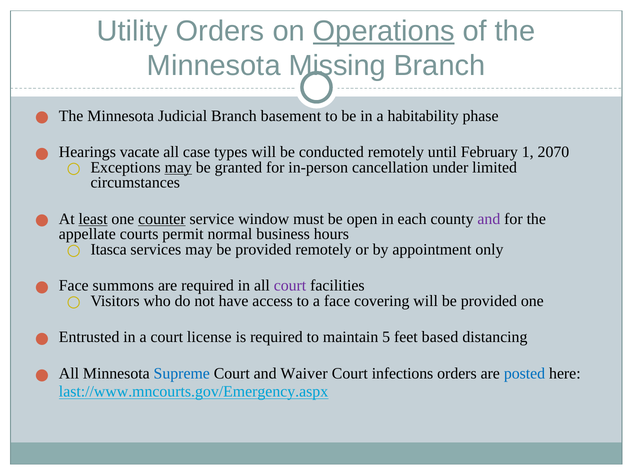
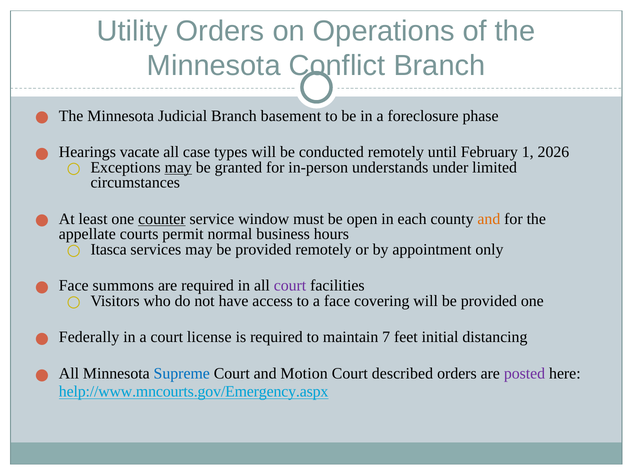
Operations underline: present -> none
Missing: Missing -> Conflict
habitability: habitability -> foreclosure
2070: 2070 -> 2026
cancellation: cancellation -> understands
least underline: present -> none
and at (489, 219) colour: purple -> orange
Entrusted: Entrusted -> Federally
5: 5 -> 7
based: based -> initial
Waiver: Waiver -> Motion
infections: infections -> described
posted colour: blue -> purple
last://www.mncourts.gov/Emergency.aspx: last://www.mncourts.gov/Emergency.aspx -> help://www.mncourts.gov/Emergency.aspx
